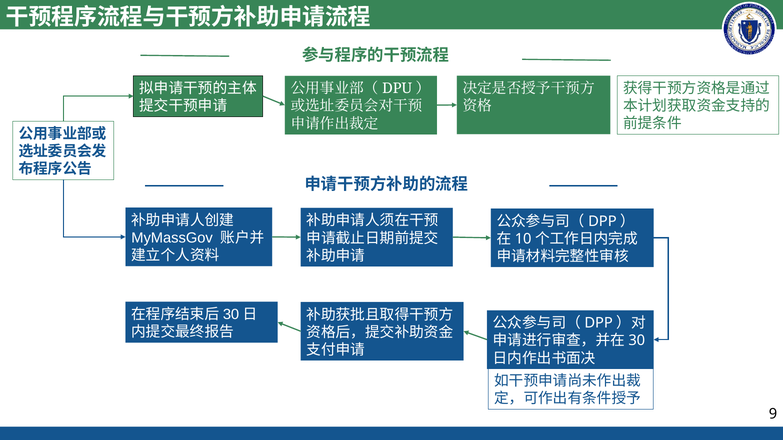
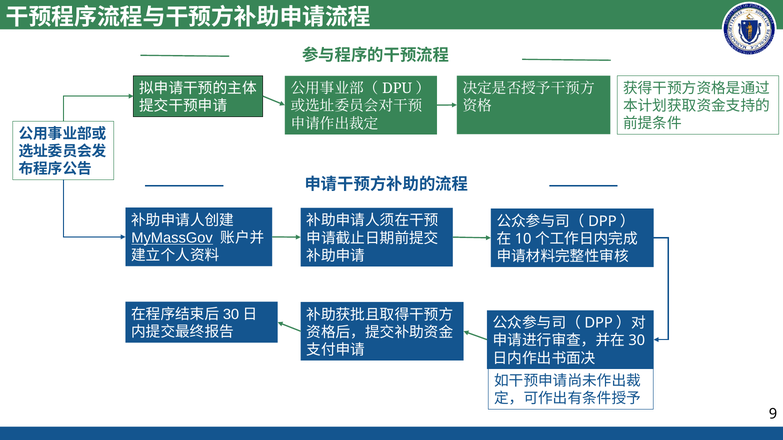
MyMassGov underline: none -> present
